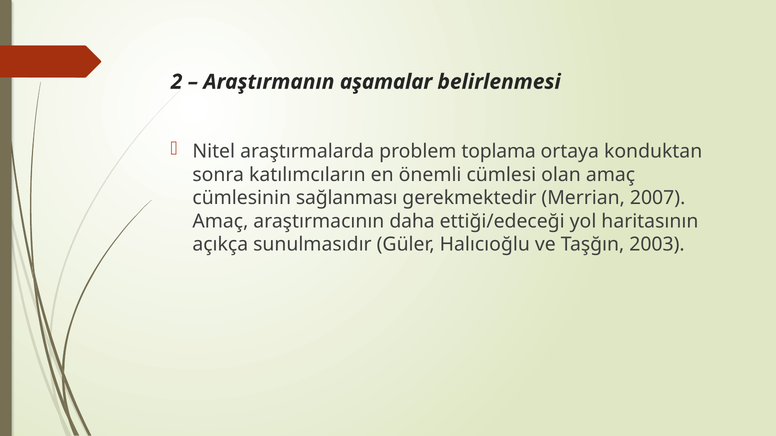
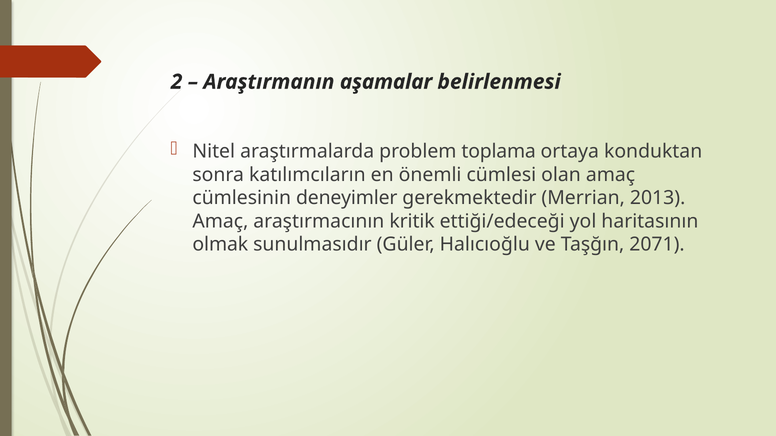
sağlanması: sağlanması -> deneyimler
2007: 2007 -> 2013
daha: daha -> kritik
açıkça: açıkça -> olmak
2003: 2003 -> 2071
